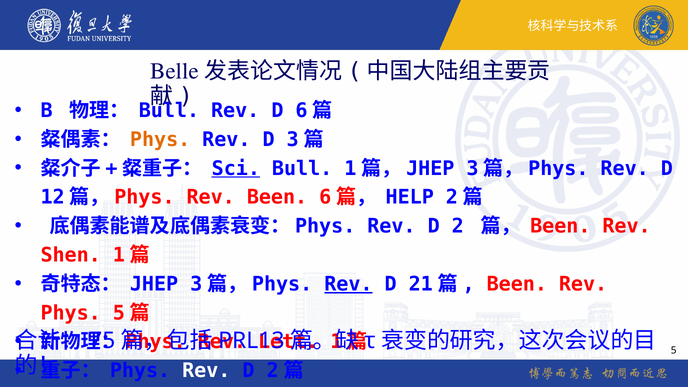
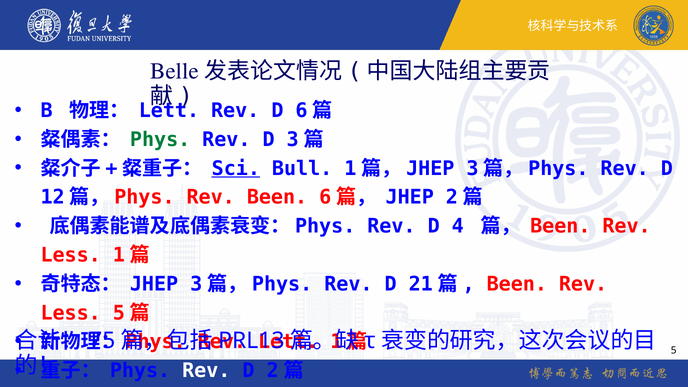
Bull at (169, 111): Bull -> Lett
Phys at (160, 139) colour: orange -> green
HELP at (410, 197): HELP -> JHEP
2: 2 -> 4
Shen at (71, 255): Shen -> Less
Rev at (348, 284) underline: present -> none
Phys at (71, 313): Phys -> Less
